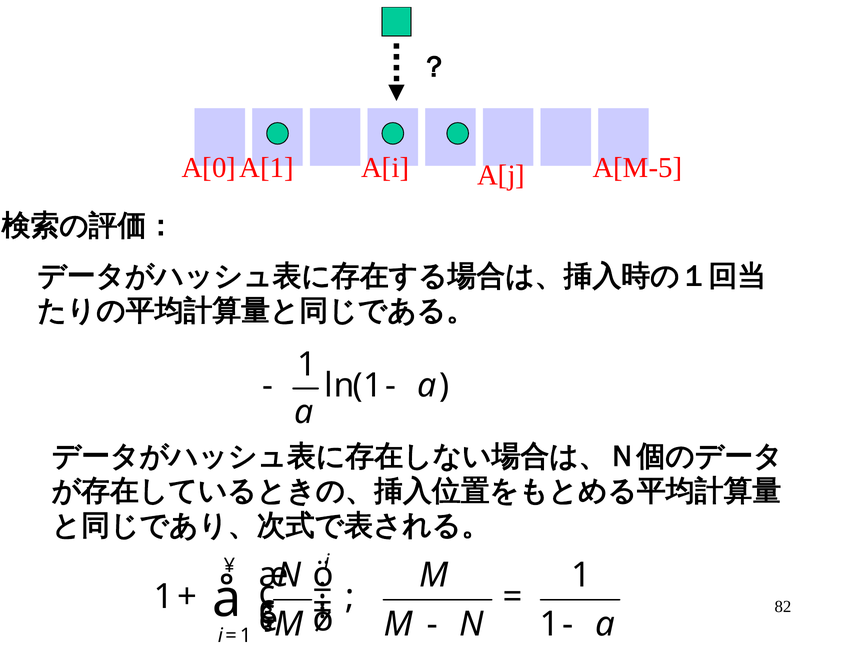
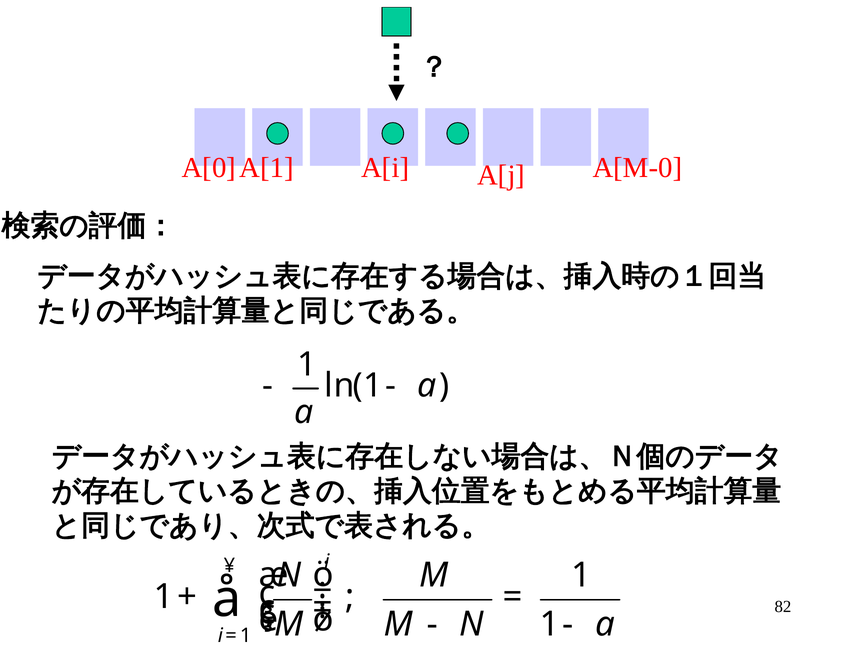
A[M-5: A[M-5 -> A[M-0
